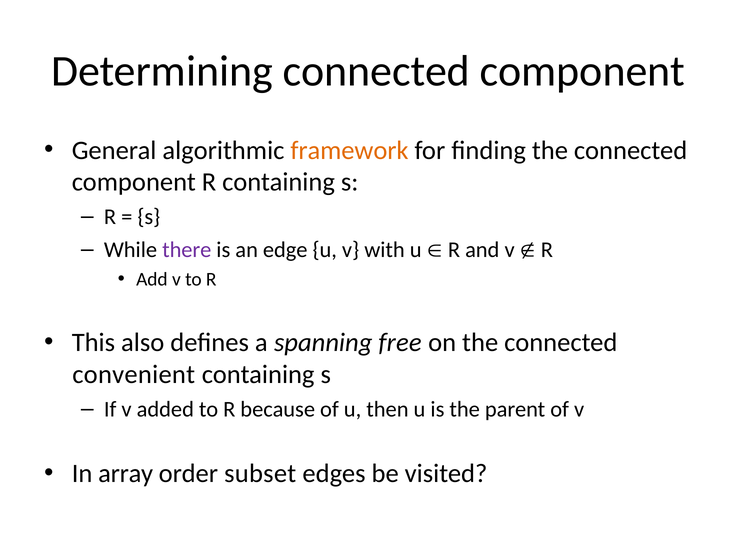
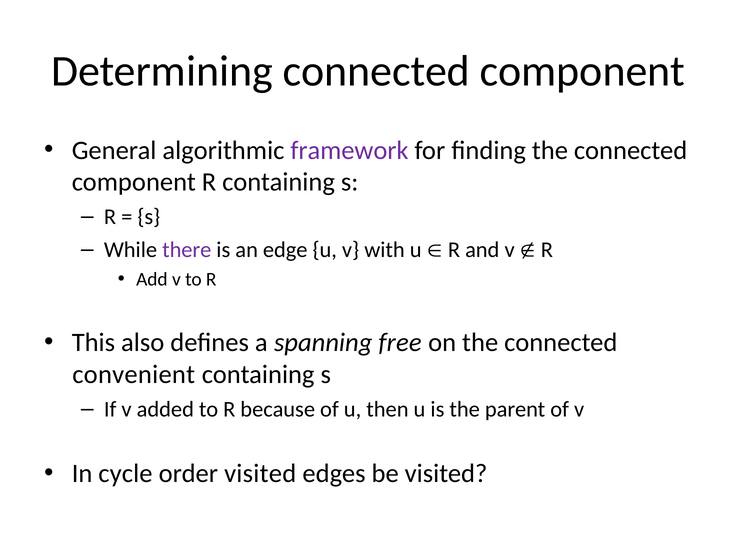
framework colour: orange -> purple
array: array -> cycle
order subset: subset -> visited
